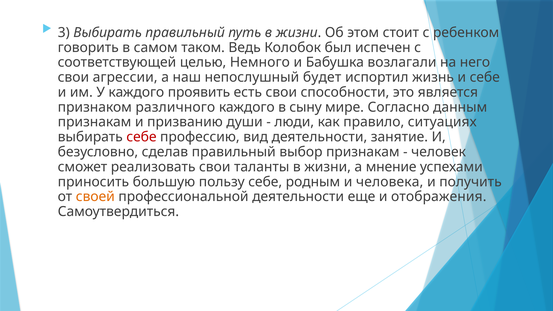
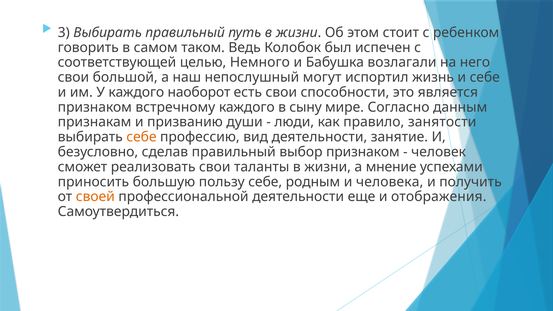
агрессии: агрессии -> большой
будет: будет -> могут
проявить: проявить -> наоборот
различного: различного -> встречному
ситуациях: ситуациях -> занятости
себе at (141, 137) colour: red -> orange
выбор признакам: признакам -> признаком
